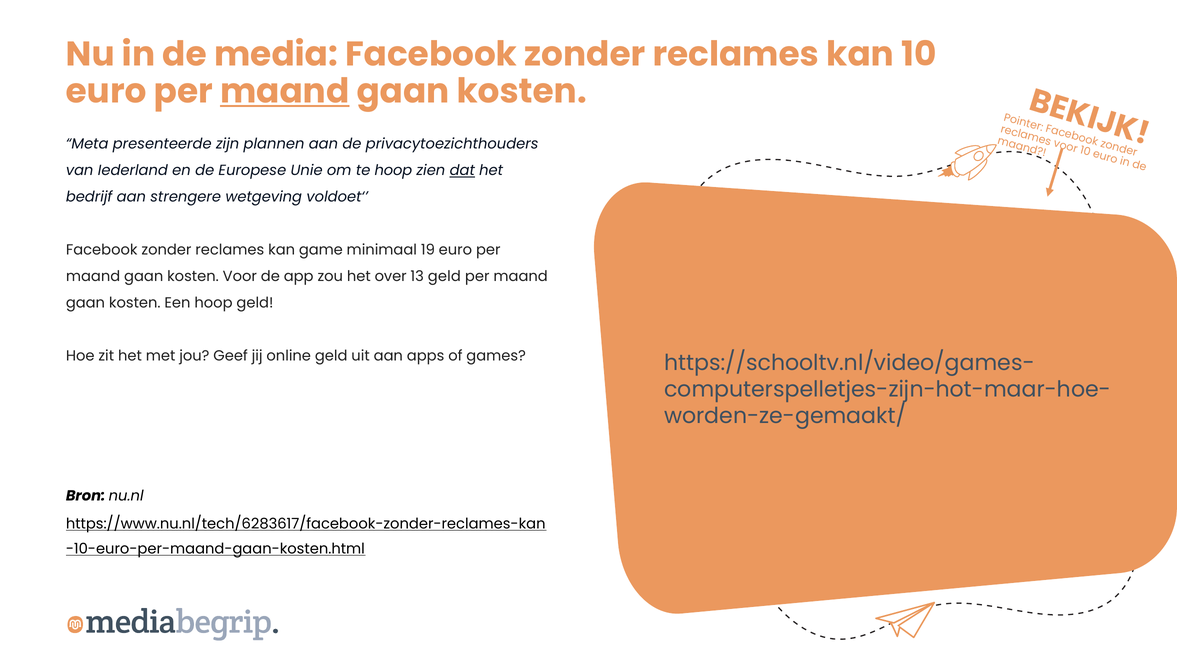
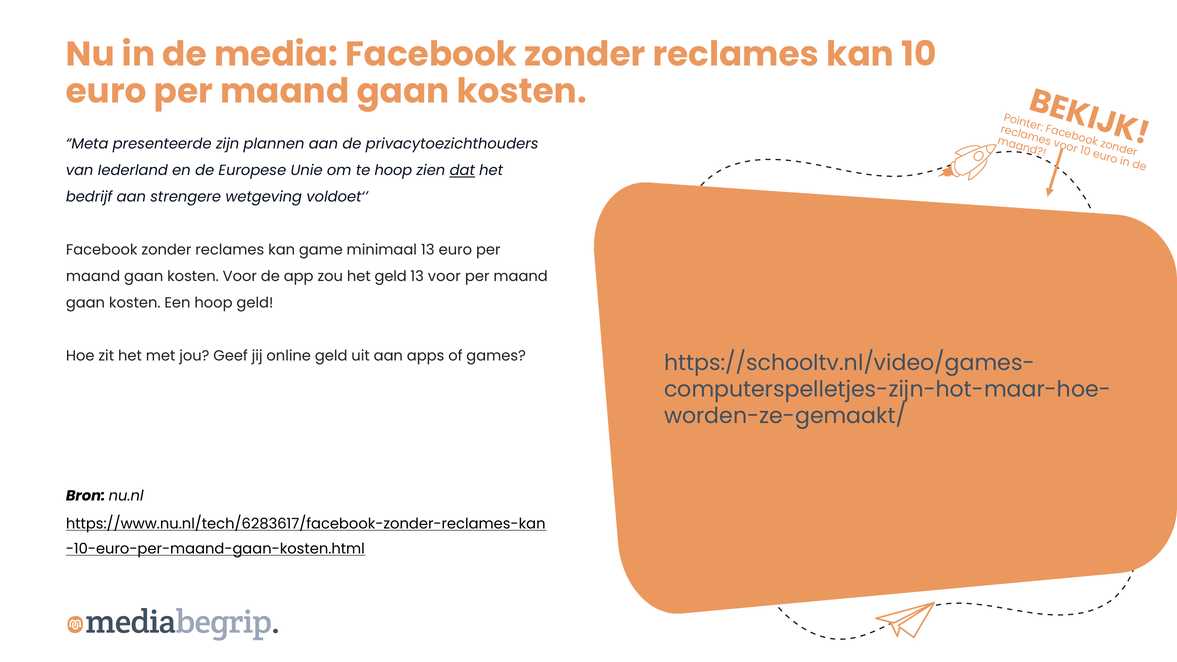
maand at (285, 91) underline: present -> none
minimaal 19: 19 -> 13
het over: over -> geld
13 geld: geld -> voor
